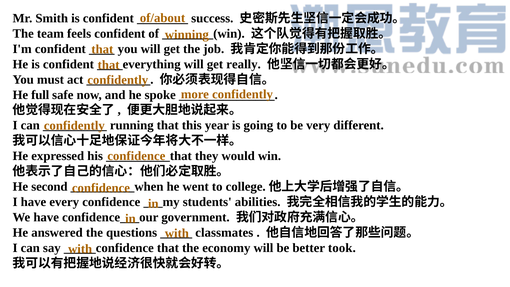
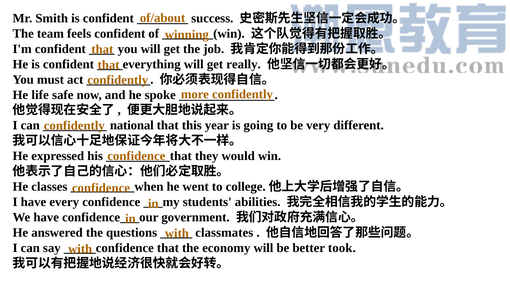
full: full -> life
running: running -> national
second: second -> classes
